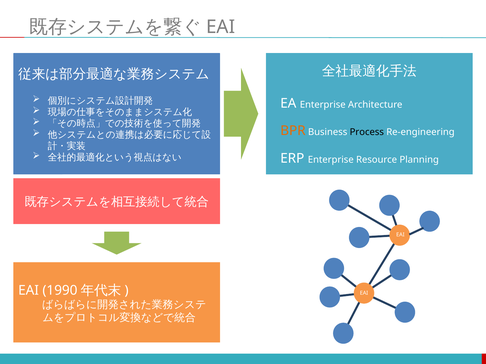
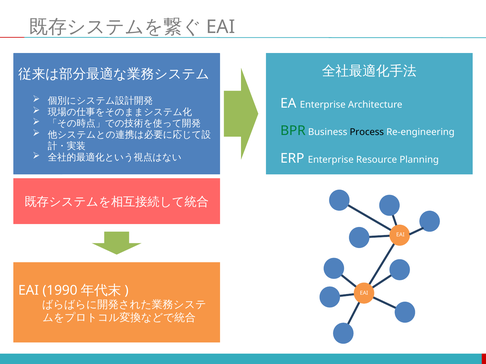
BPR colour: orange -> green
